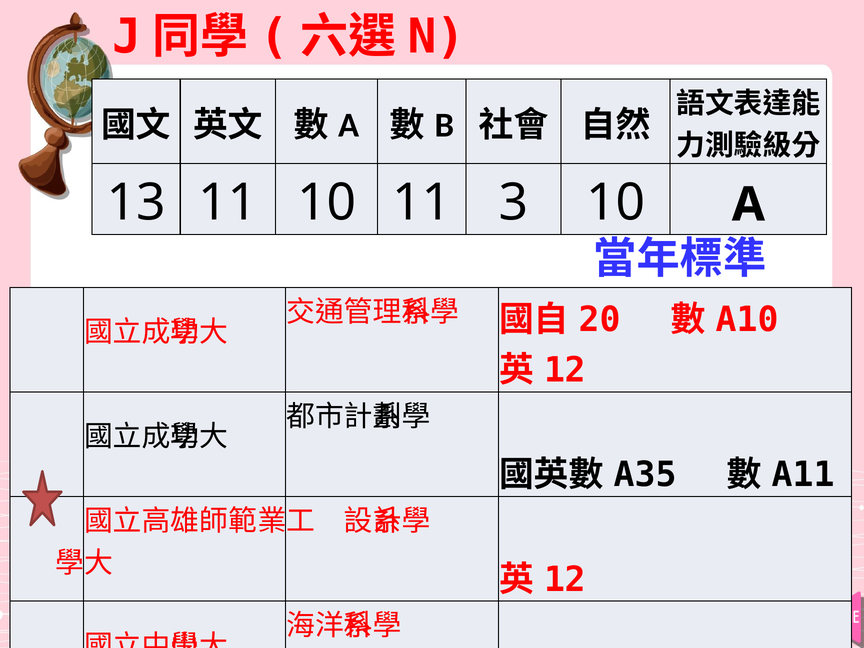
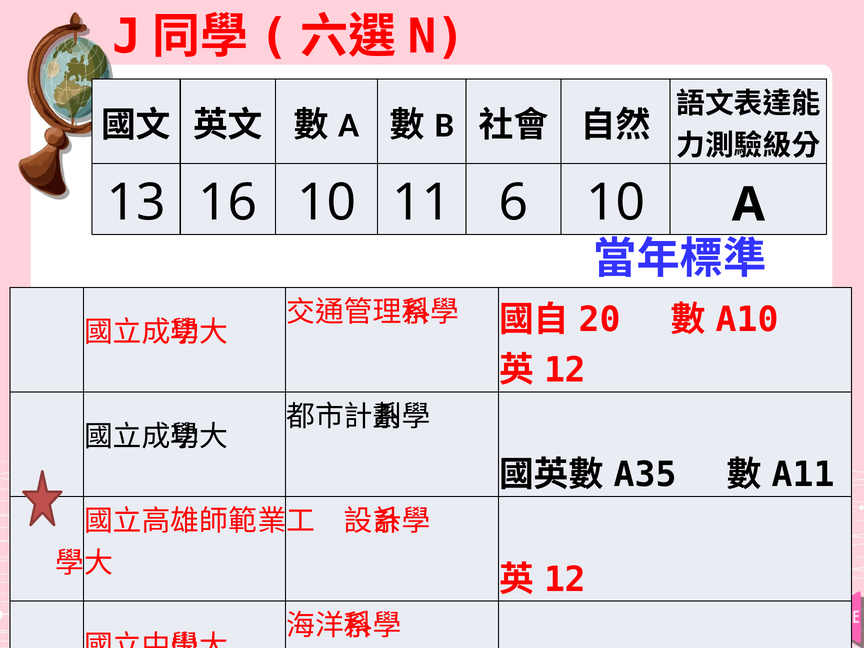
13 11: 11 -> 16
3: 3 -> 6
